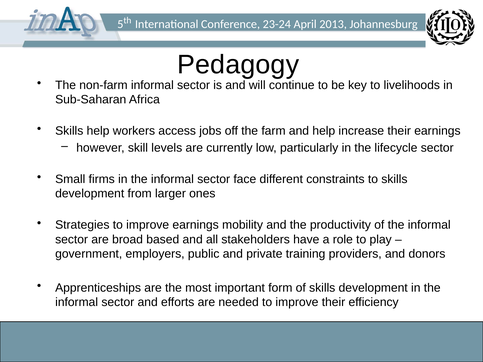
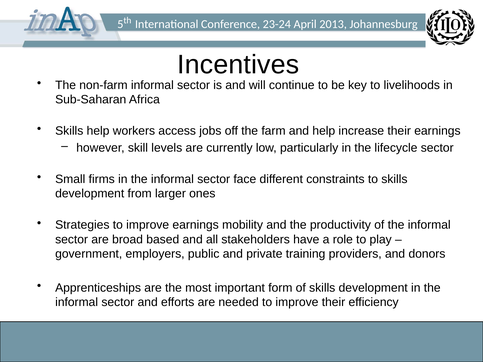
Pedagogy: Pedagogy -> Incentives
